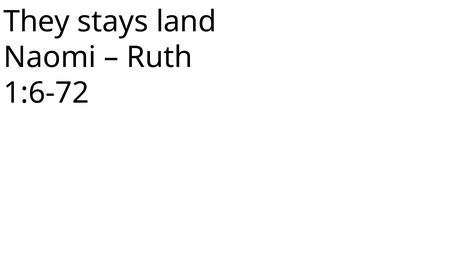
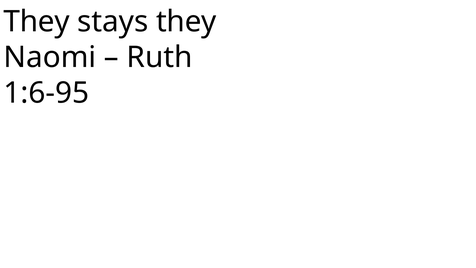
stays land: land -> they
1:6-72: 1:6-72 -> 1:6-95
